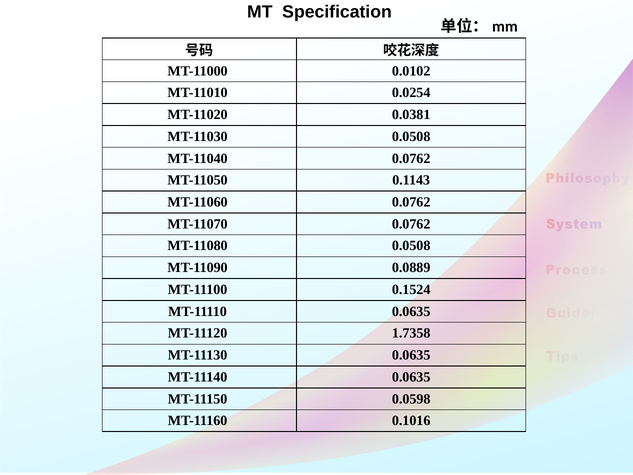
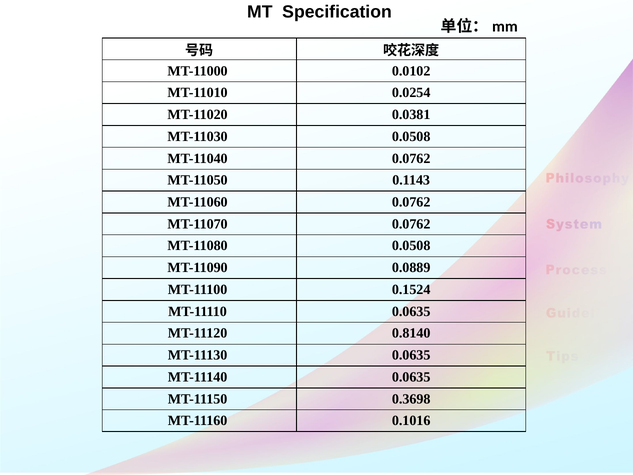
1.7358: 1.7358 -> 0.8140
0.0598: 0.0598 -> 0.3698
